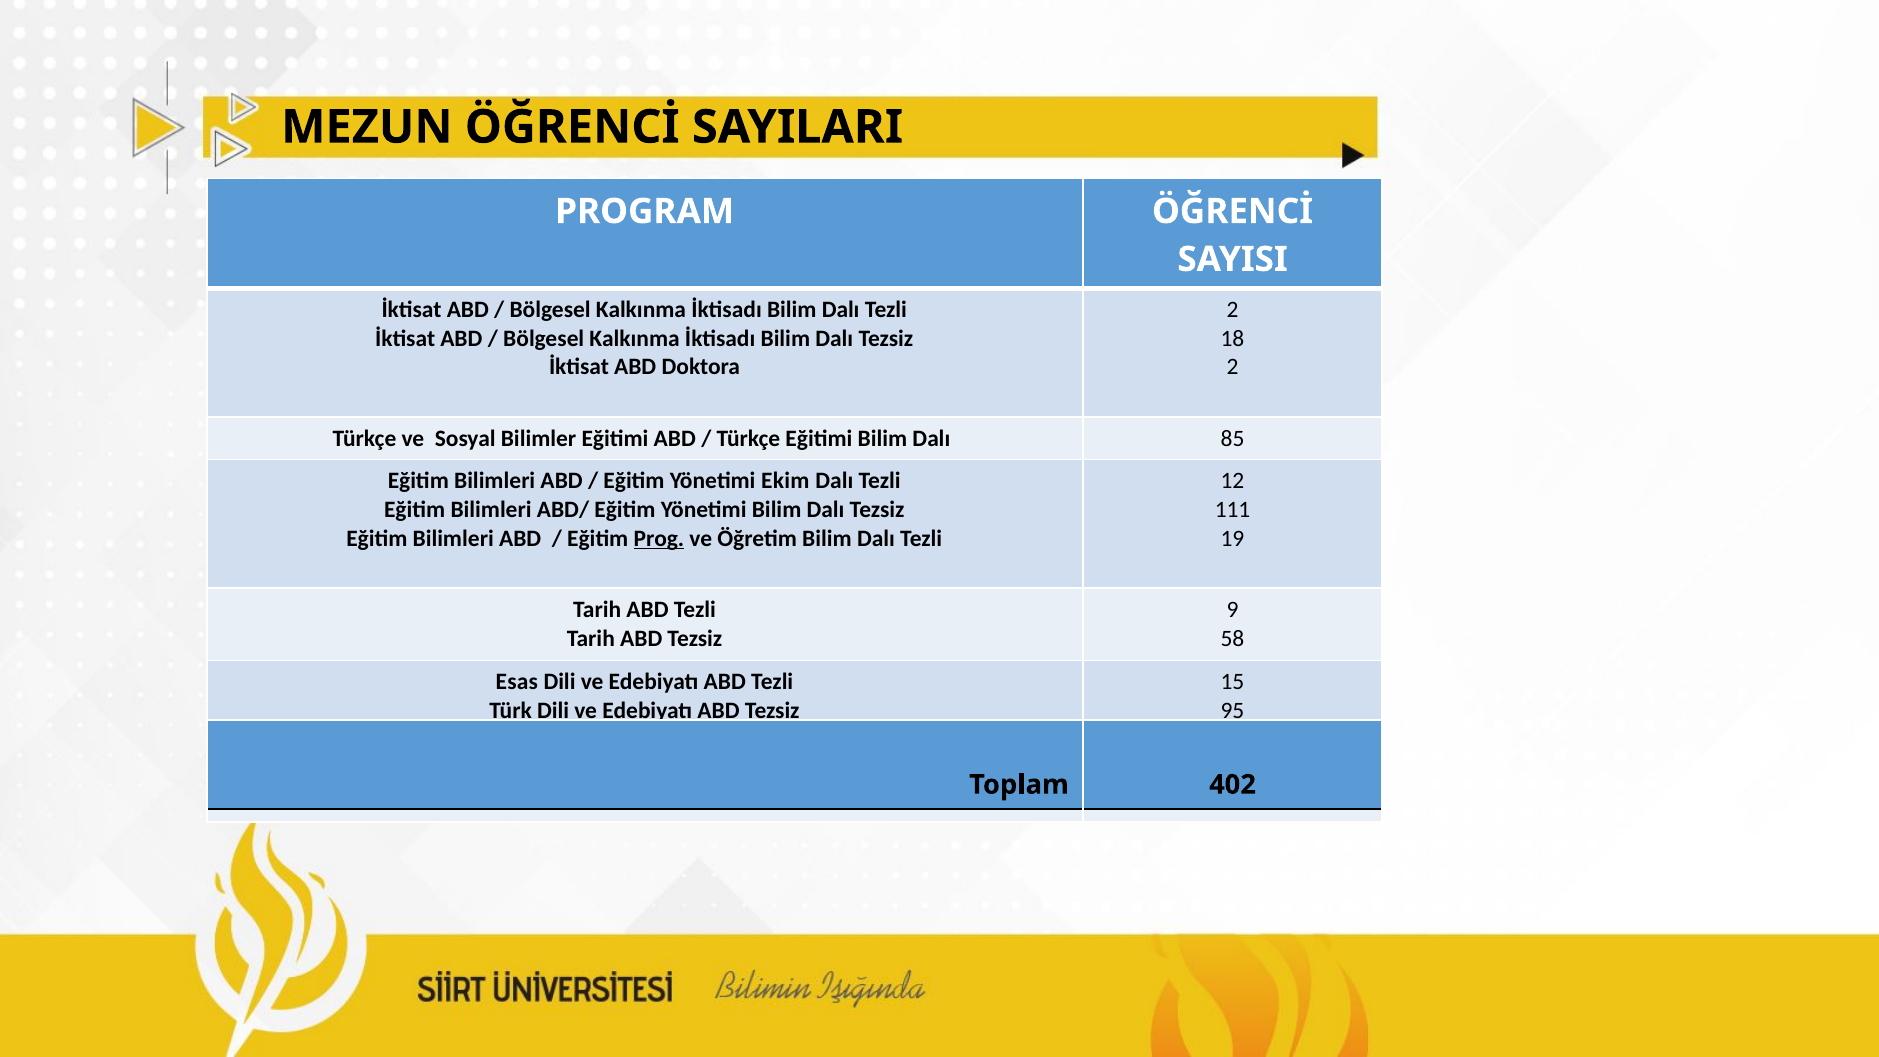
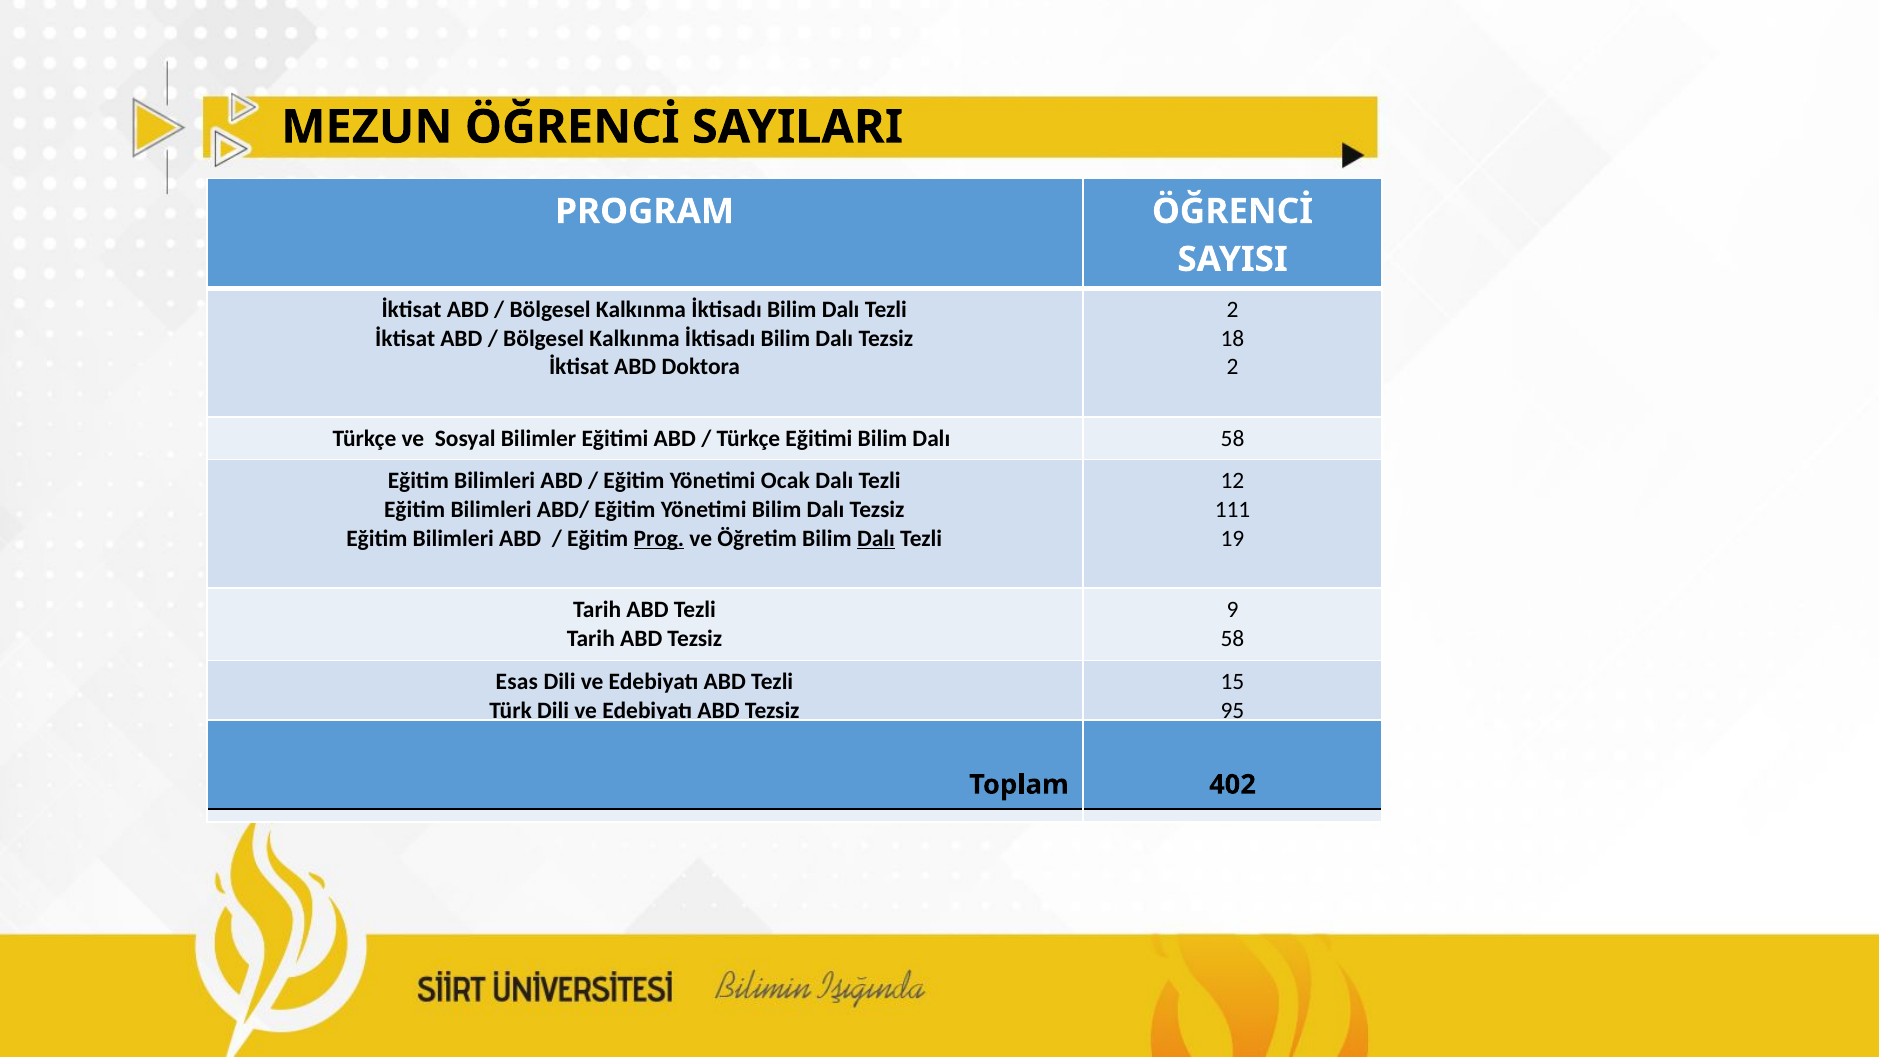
Dalı 85: 85 -> 58
Ekim: Ekim -> Ocak
Dalı at (876, 538) underline: none -> present
